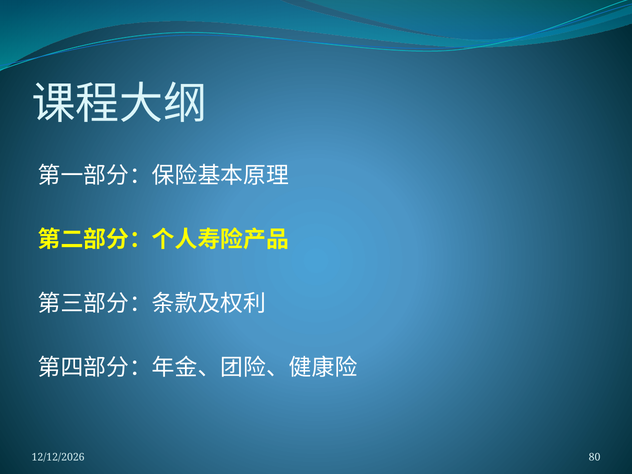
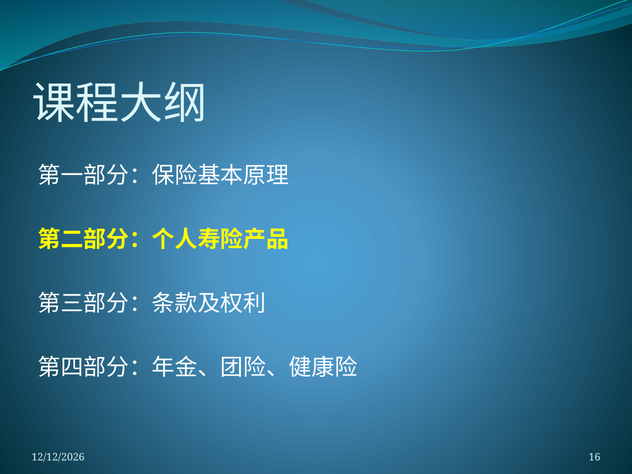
80: 80 -> 16
